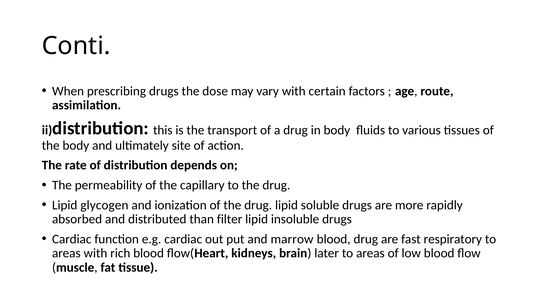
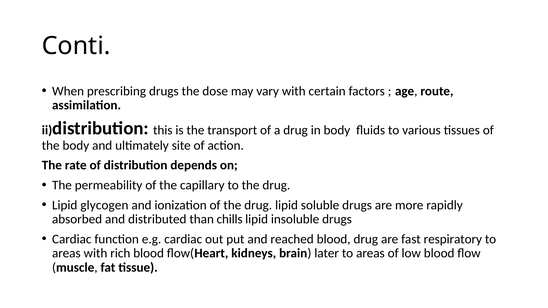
filter: filter -> chills
marrow: marrow -> reached
